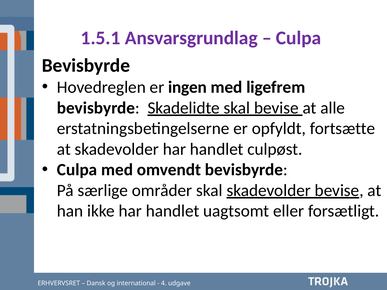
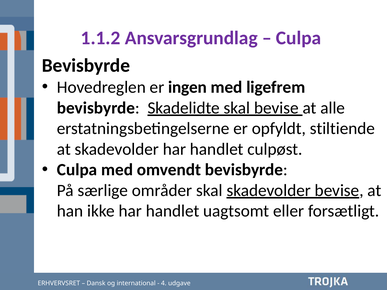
1.5.1: 1.5.1 -> 1.1.2
fortsætte: fortsætte -> stiltiende
